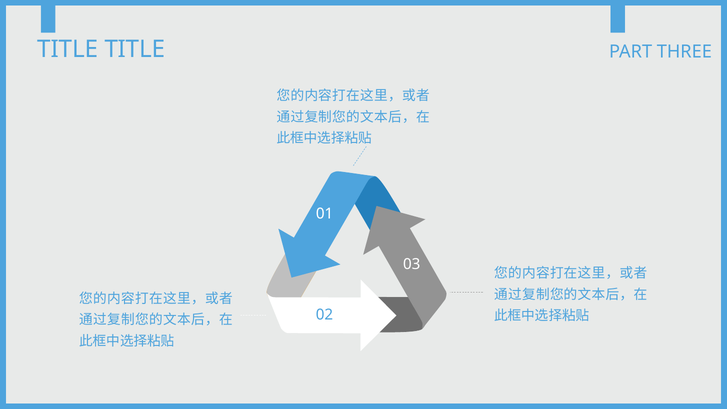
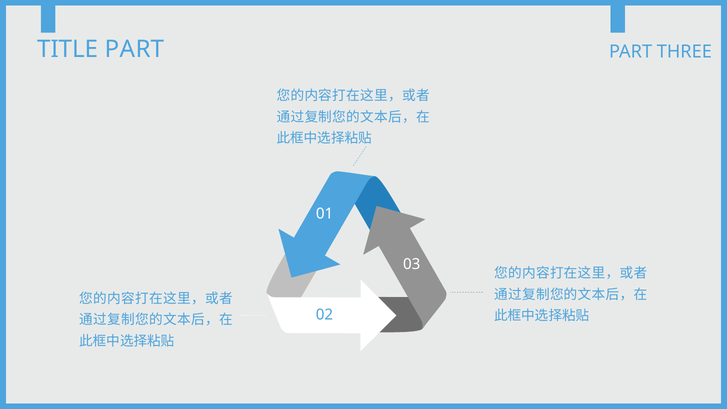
TITLE TITLE: TITLE -> PART
